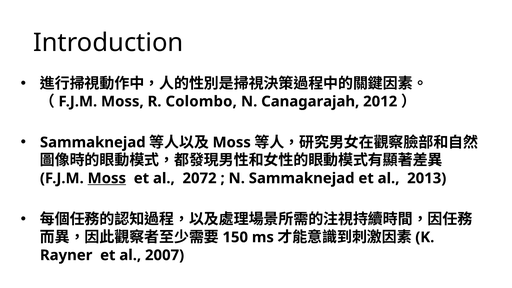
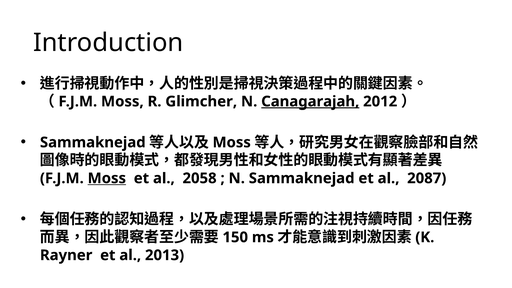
Colombo: Colombo -> Glimcher
Canagarajah underline: none -> present
2072: 2072 -> 2058
2013: 2013 -> 2087
2007: 2007 -> 2013
